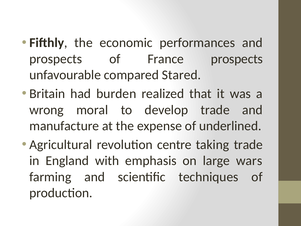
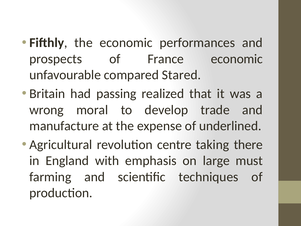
France prospects: prospects -> economic
burden: burden -> passing
taking trade: trade -> there
wars: wars -> must
